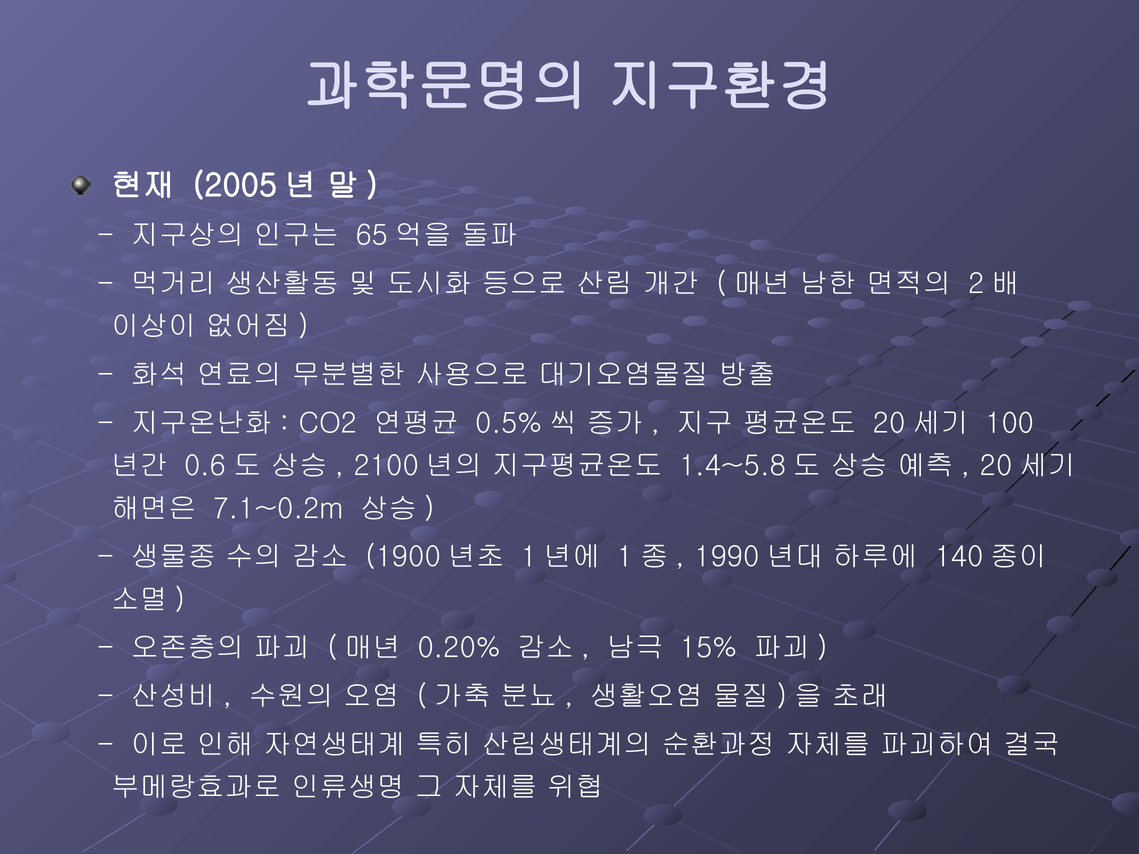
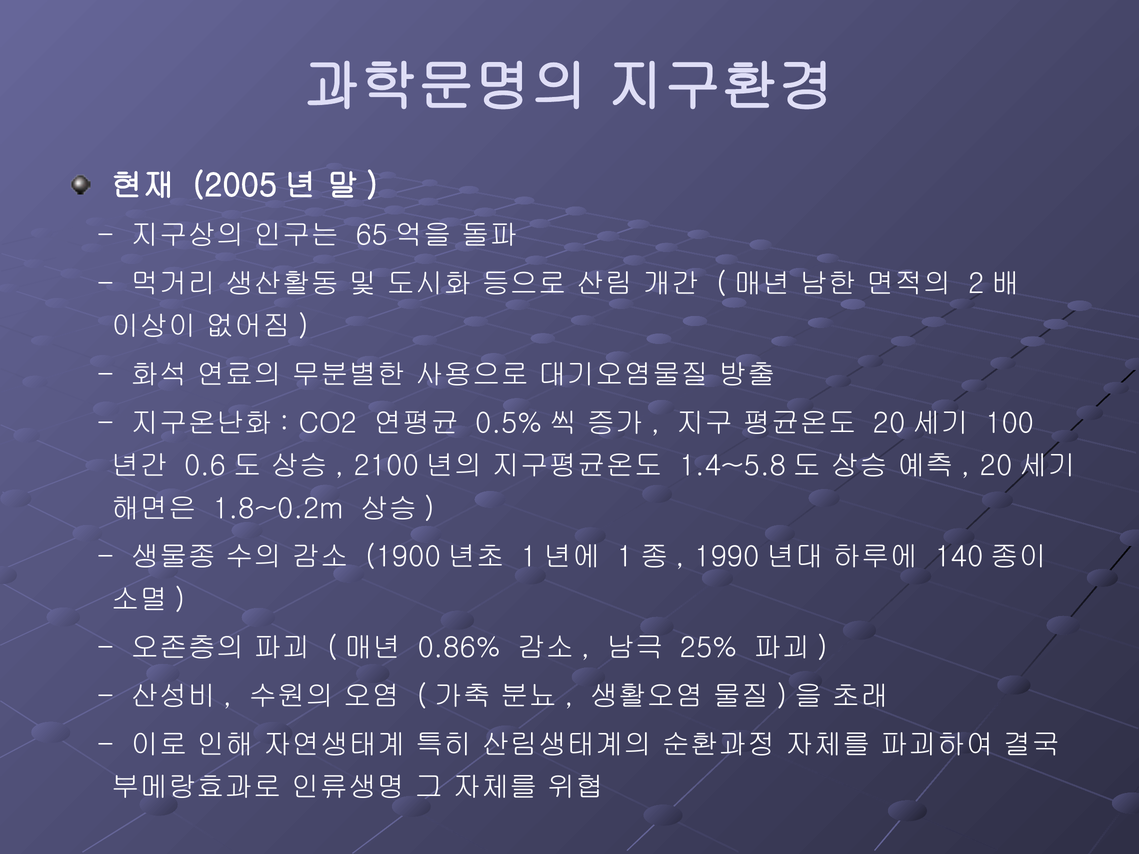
7.1~0.2m: 7.1~0.2m -> 1.8~0.2m
0.20%: 0.20% -> 0.86%
15%: 15% -> 25%
